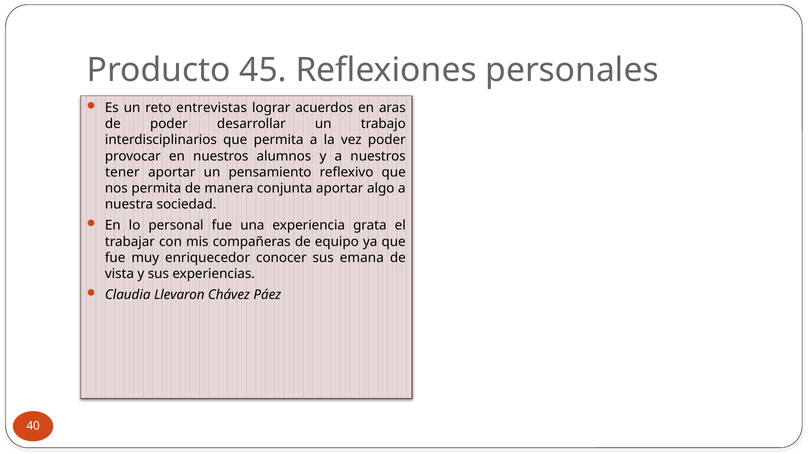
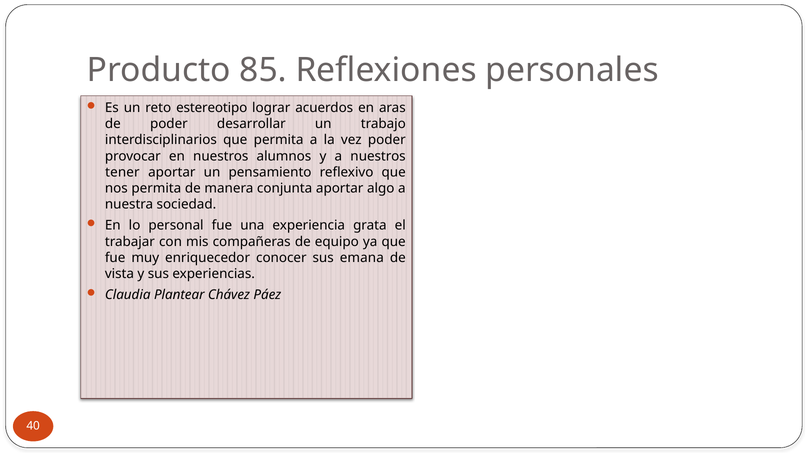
45: 45 -> 85
entrevistas: entrevistas -> estereotipo
Llevaron: Llevaron -> Plantear
